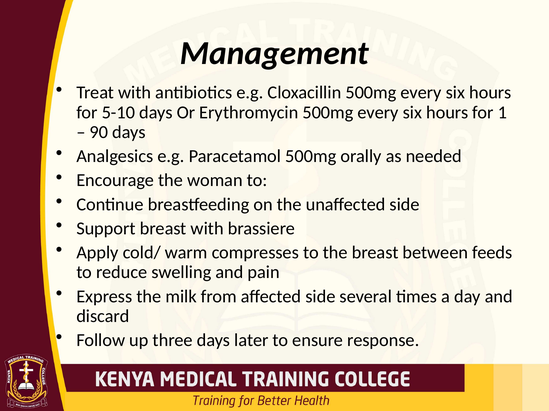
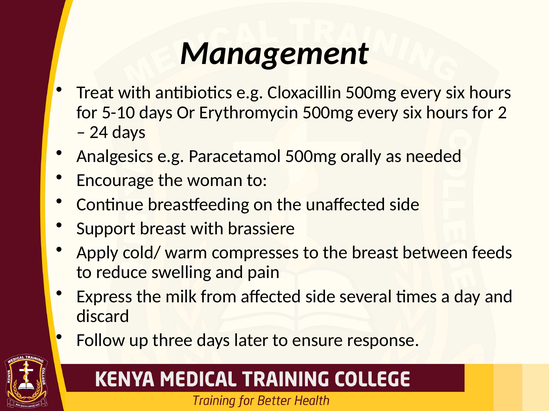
1: 1 -> 2
90: 90 -> 24
